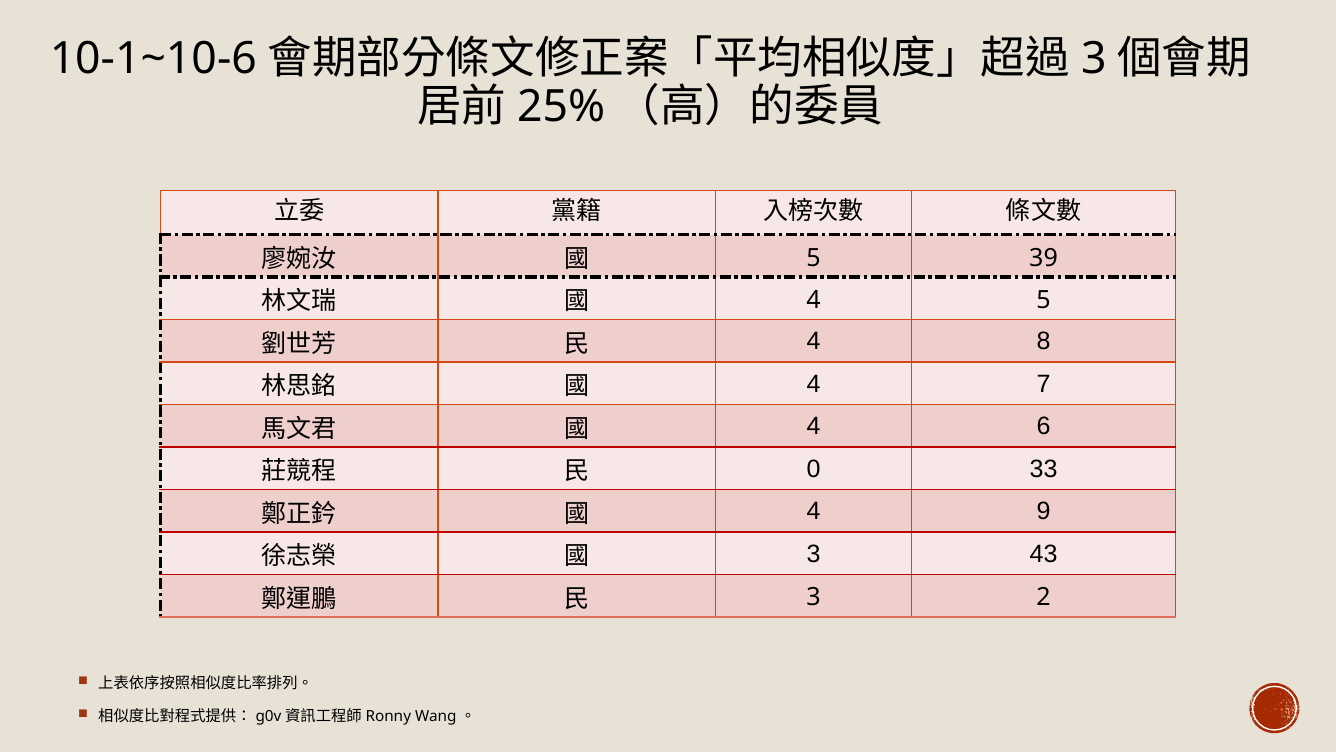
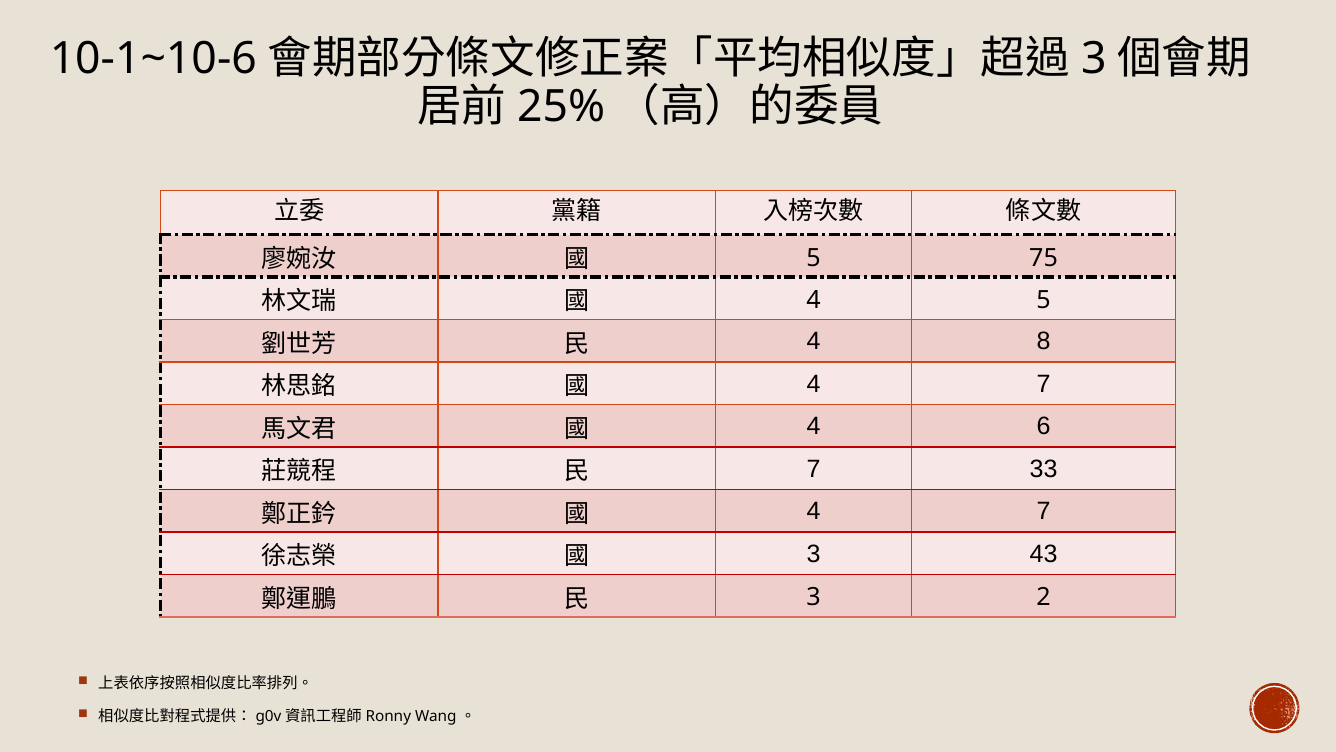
39: 39 -> 75
0 at (814, 469): 0 -> 7
9 at (1044, 511): 9 -> 7
